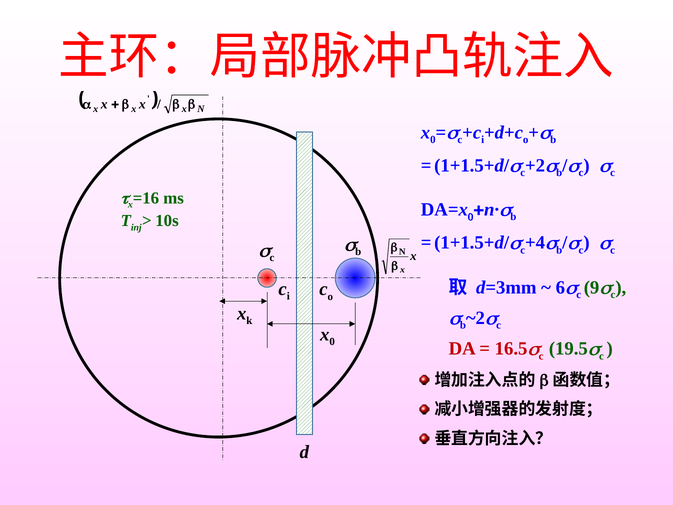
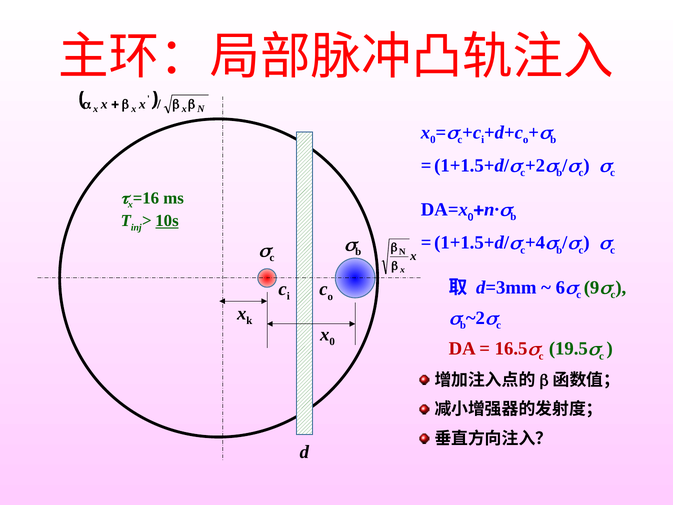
10s underline: none -> present
